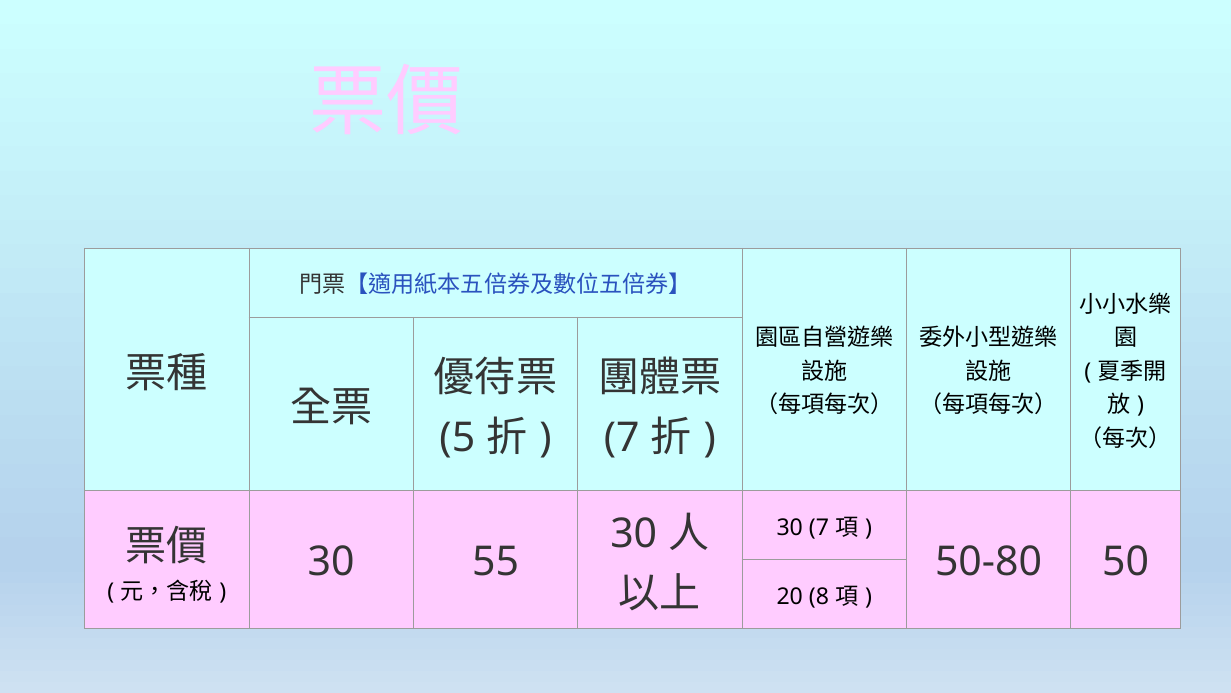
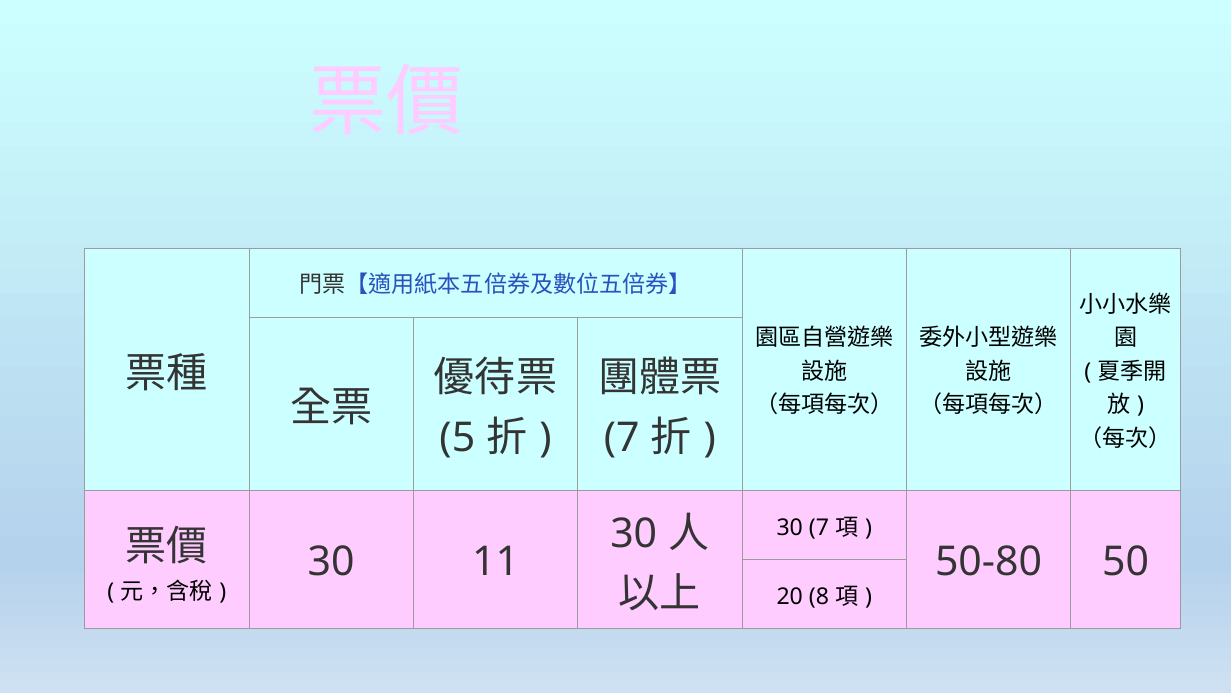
55: 55 -> 11
